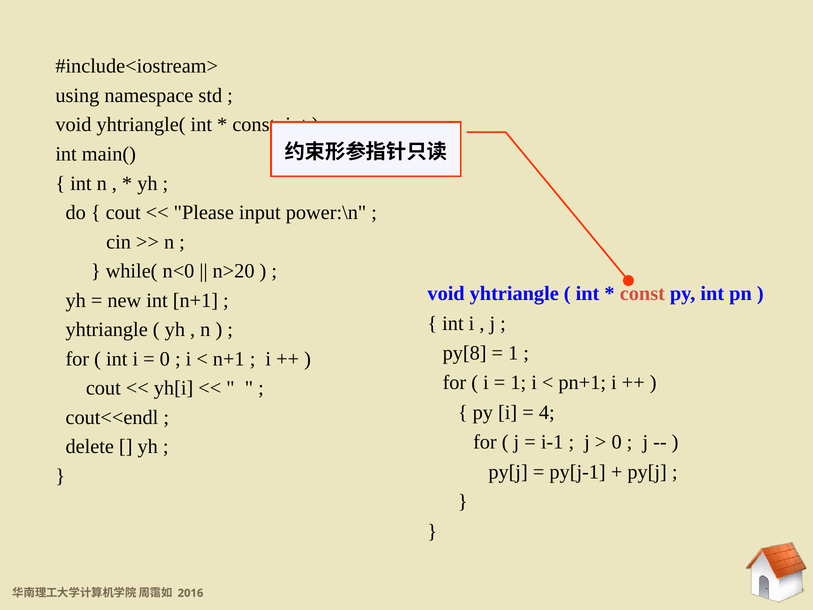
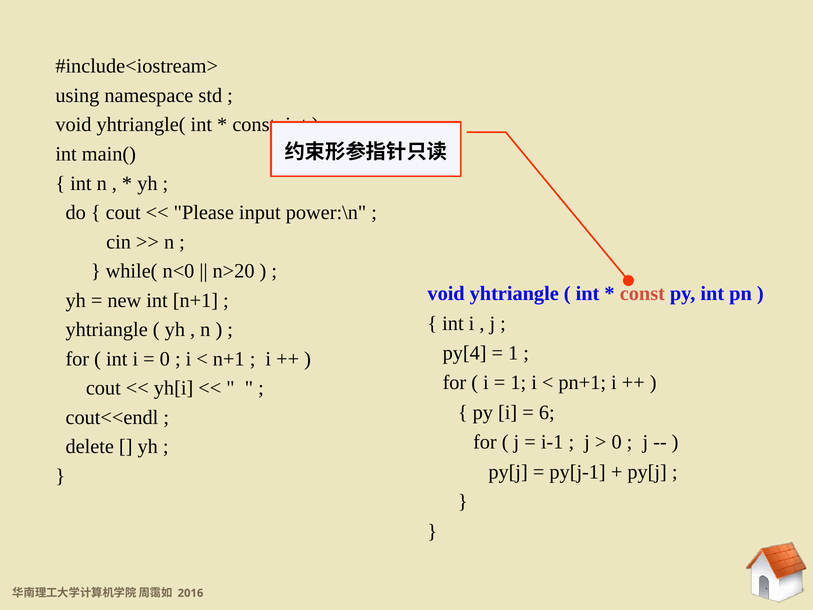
py[8: py[8 -> py[4
4: 4 -> 6
